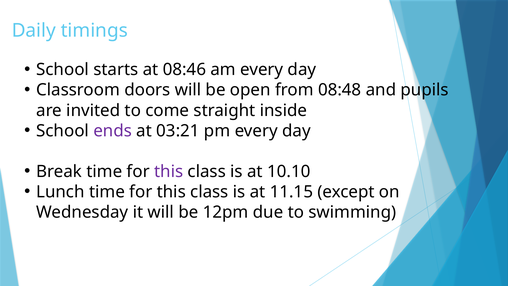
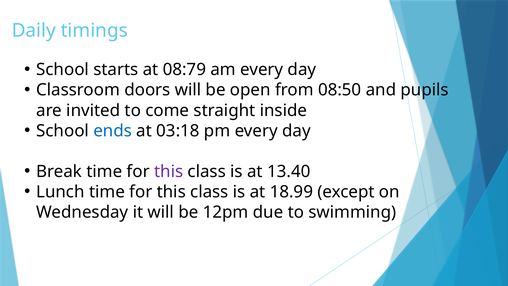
08:46: 08:46 -> 08:79
08:48: 08:48 -> 08:50
ends colour: purple -> blue
03:21: 03:21 -> 03:18
10.10: 10.10 -> 13.40
11.15: 11.15 -> 18.99
